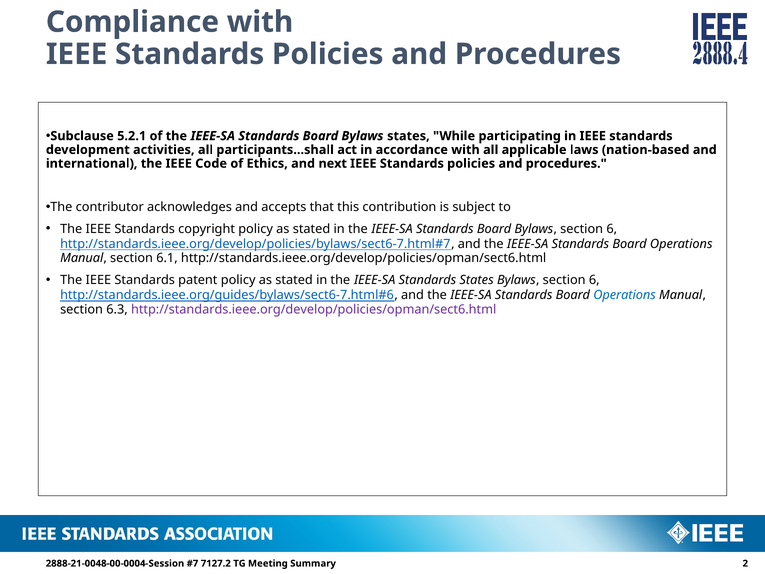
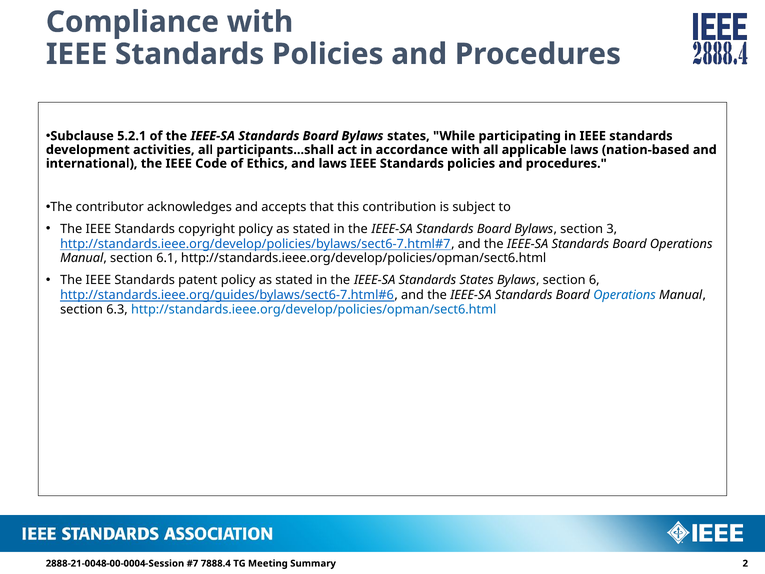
and next: next -> laws
Board Bylaws section 6: 6 -> 3
http://standards.ieee.org/develop/policies/opman/sect6.html at (314, 309) colour: purple -> blue
7127.2: 7127.2 -> 7888.4
